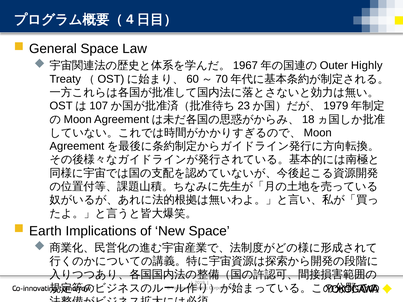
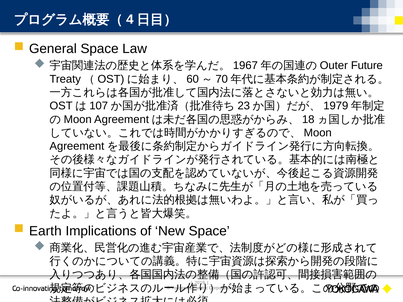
Highly: Highly -> Future
